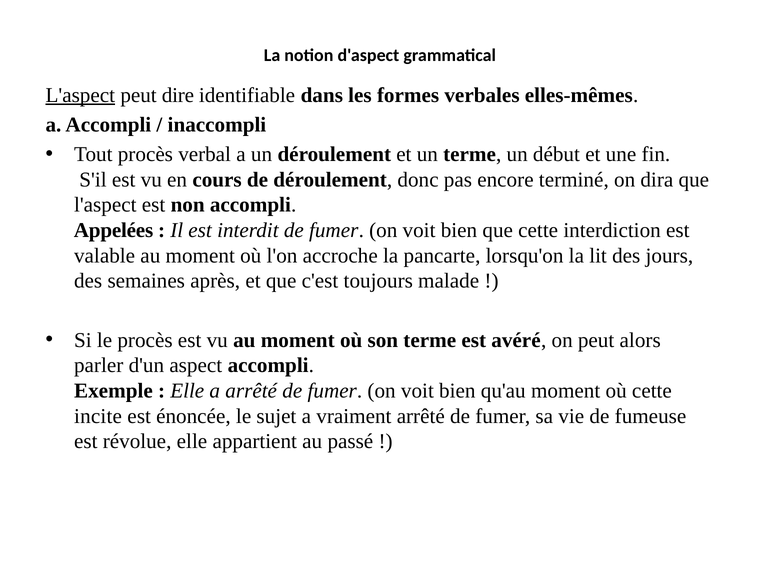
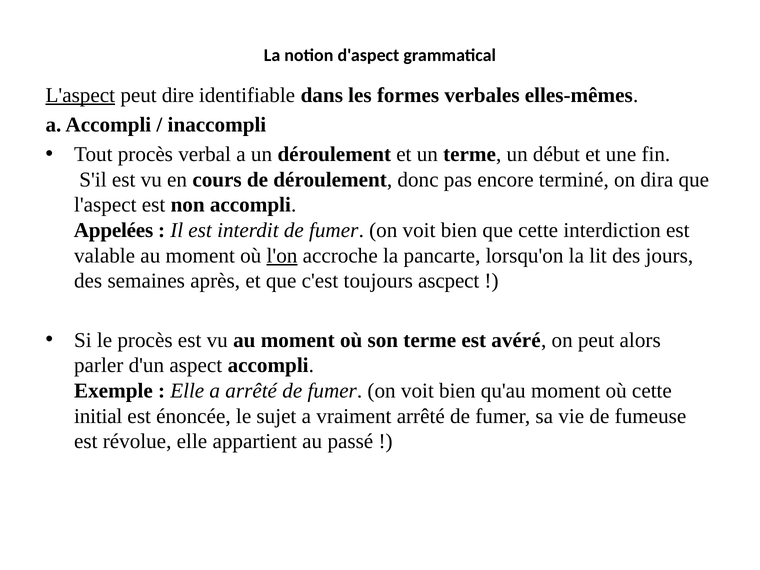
l'on underline: none -> present
malade: malade -> ascpect
incite: incite -> initial
